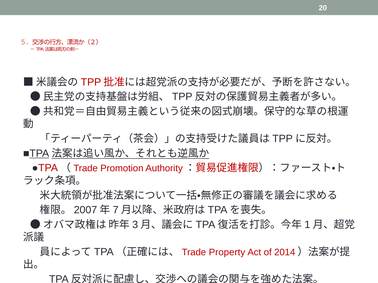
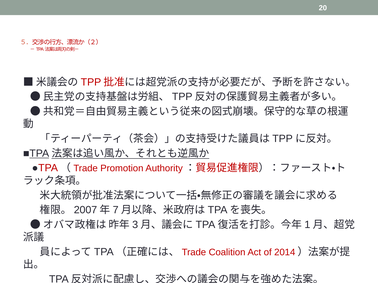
Property: Property -> Coalition
